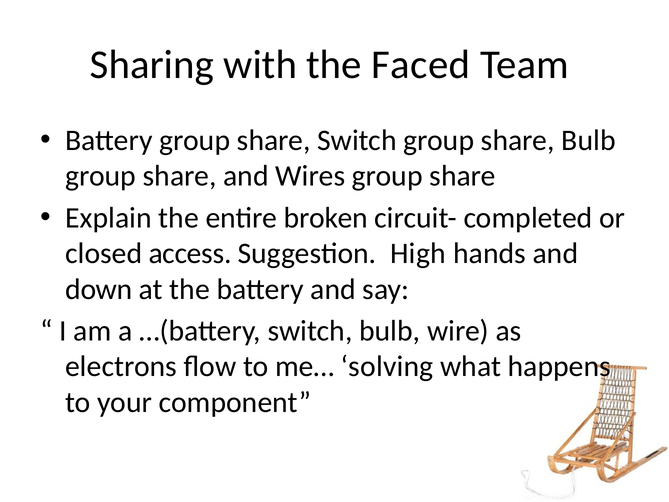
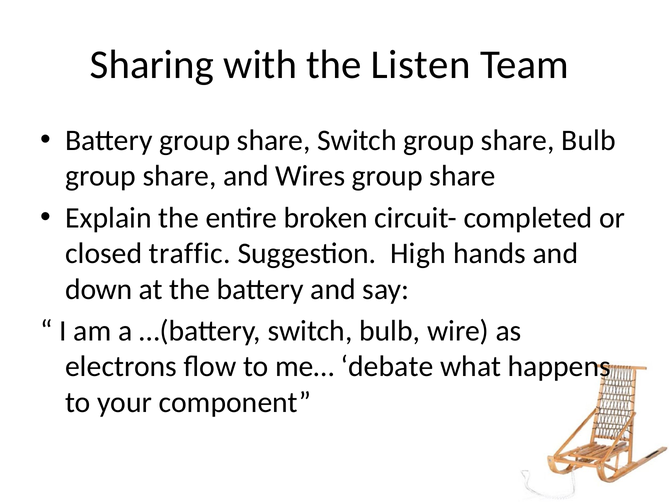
Faced: Faced -> Listen
access: access -> traffic
solving: solving -> debate
